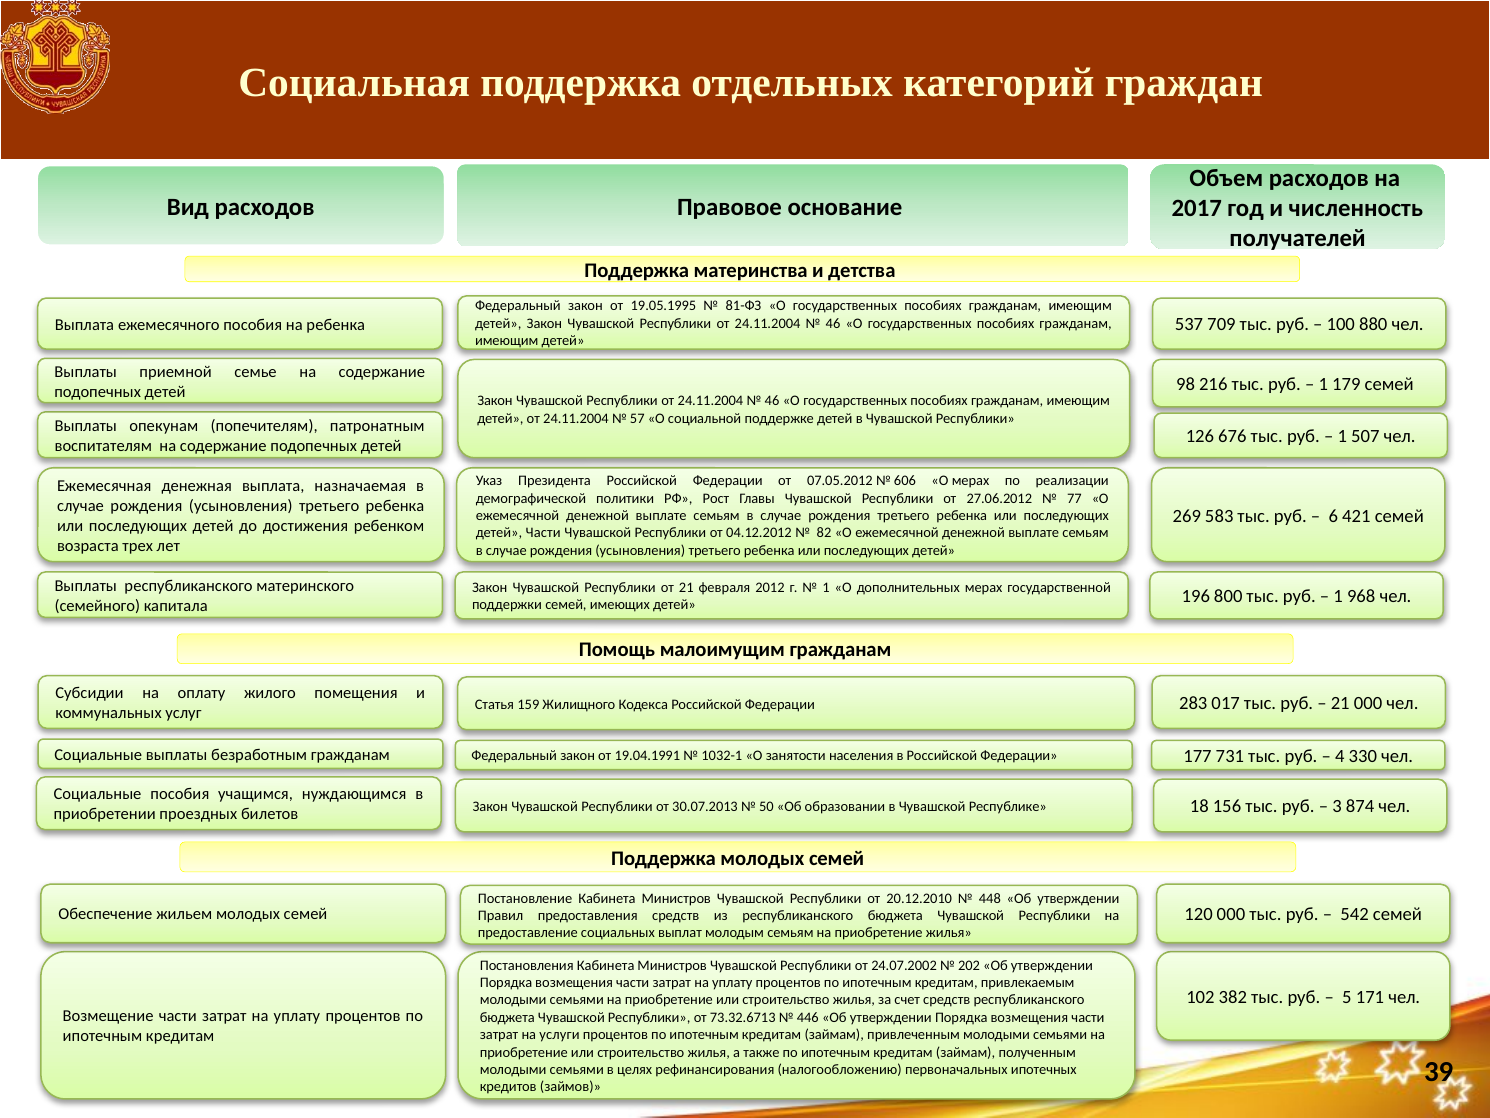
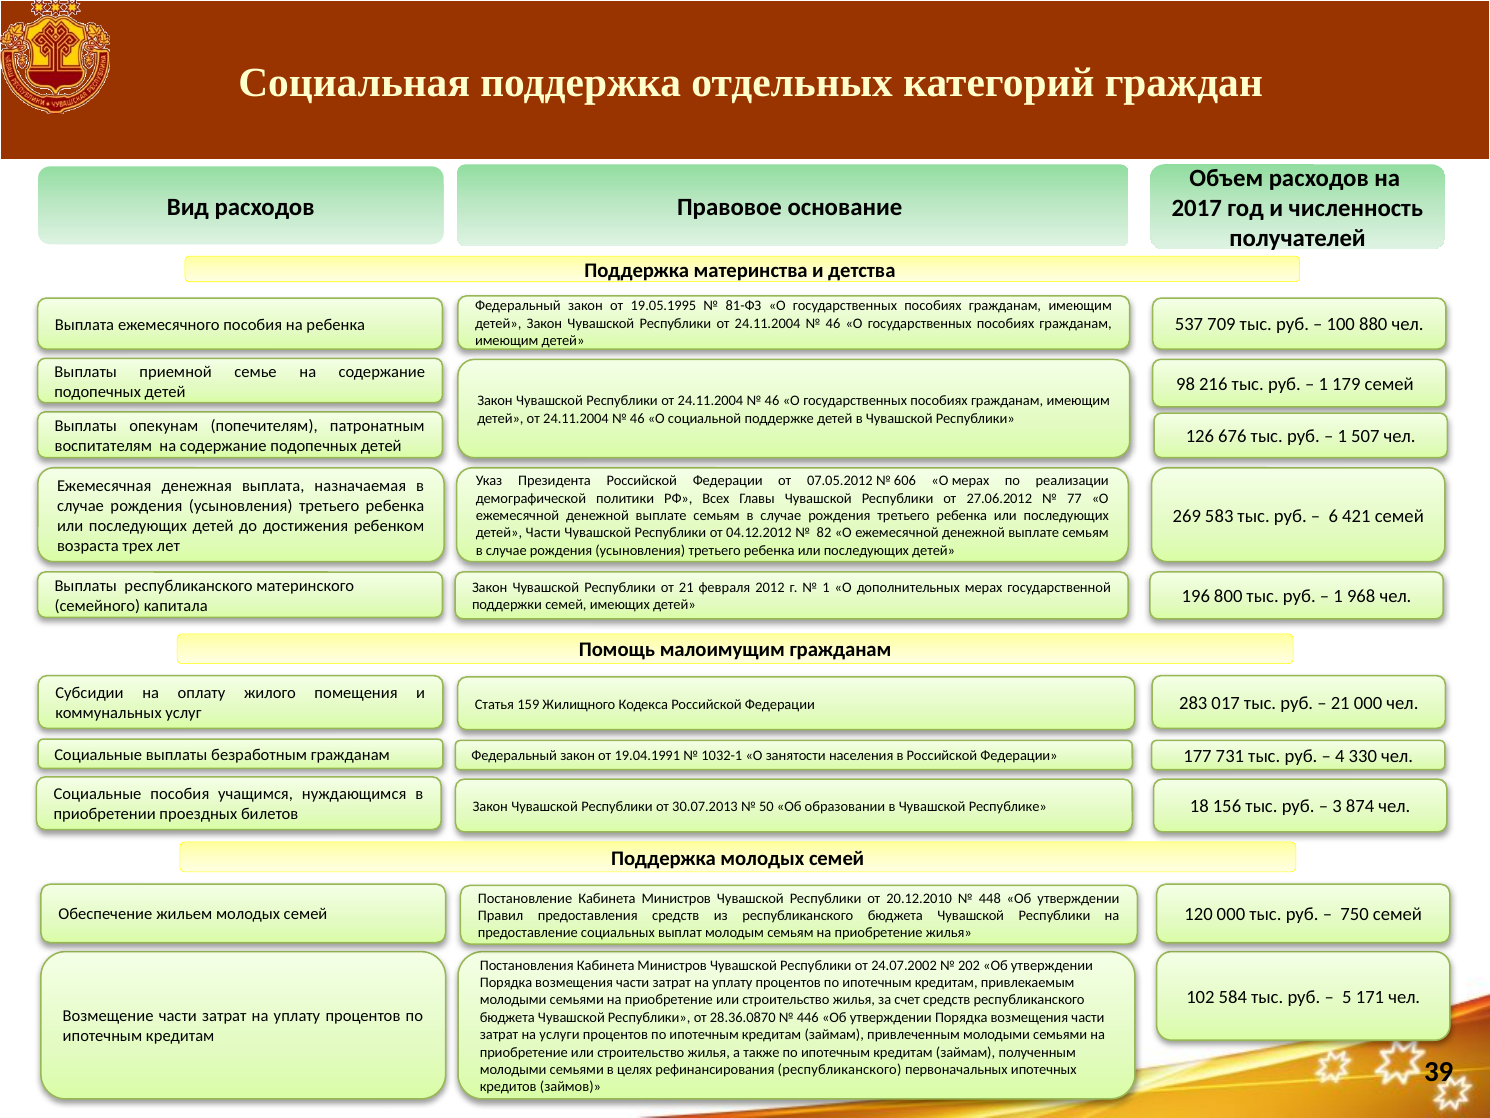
57 at (637, 418): 57 -> 46
Рост: Рост -> Всех
542: 542 -> 750
382: 382 -> 584
73.32.6713: 73.32.6713 -> 28.36.0870
рефинансирования налогообложению: налогообложению -> республиканского
